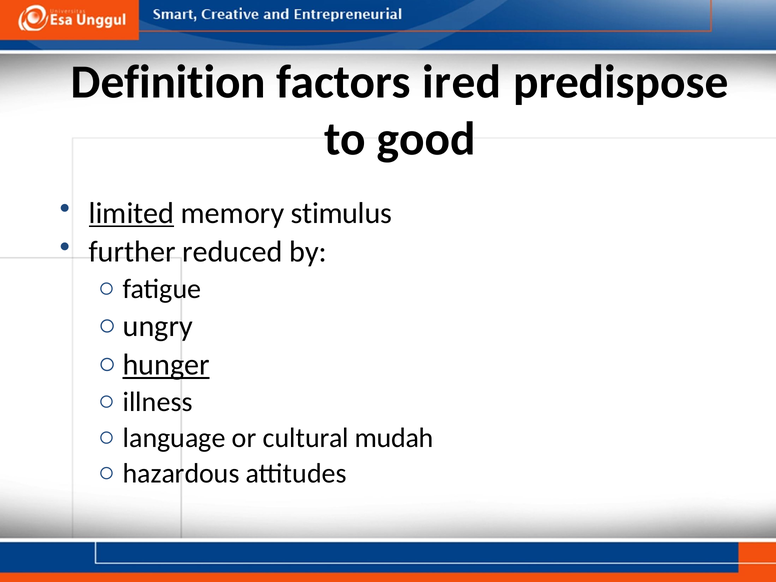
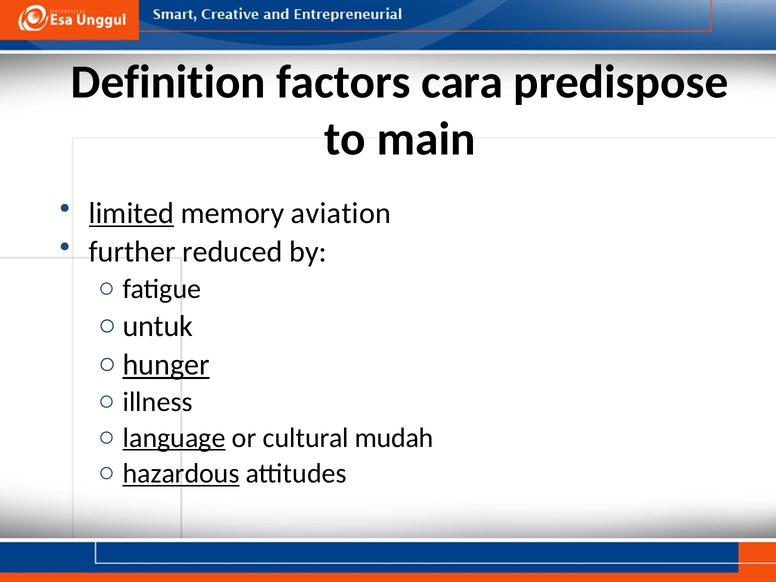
ired: ired -> cara
good: good -> main
stimulus: stimulus -> aviation
ungry: ungry -> untuk
language underline: none -> present
hazardous underline: none -> present
